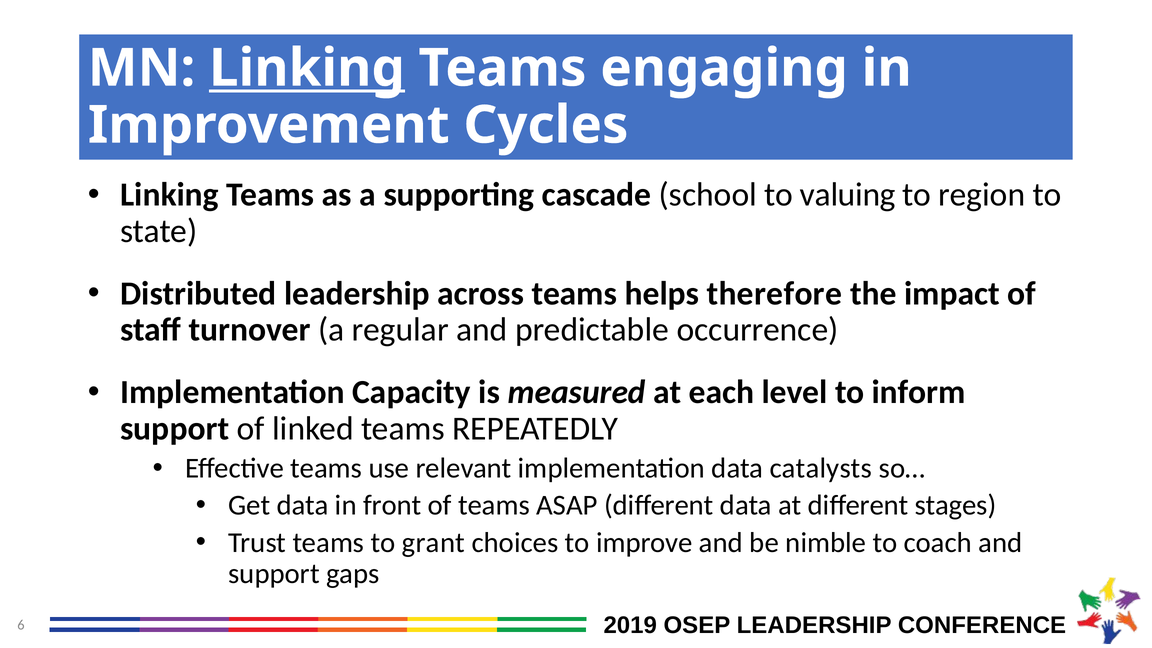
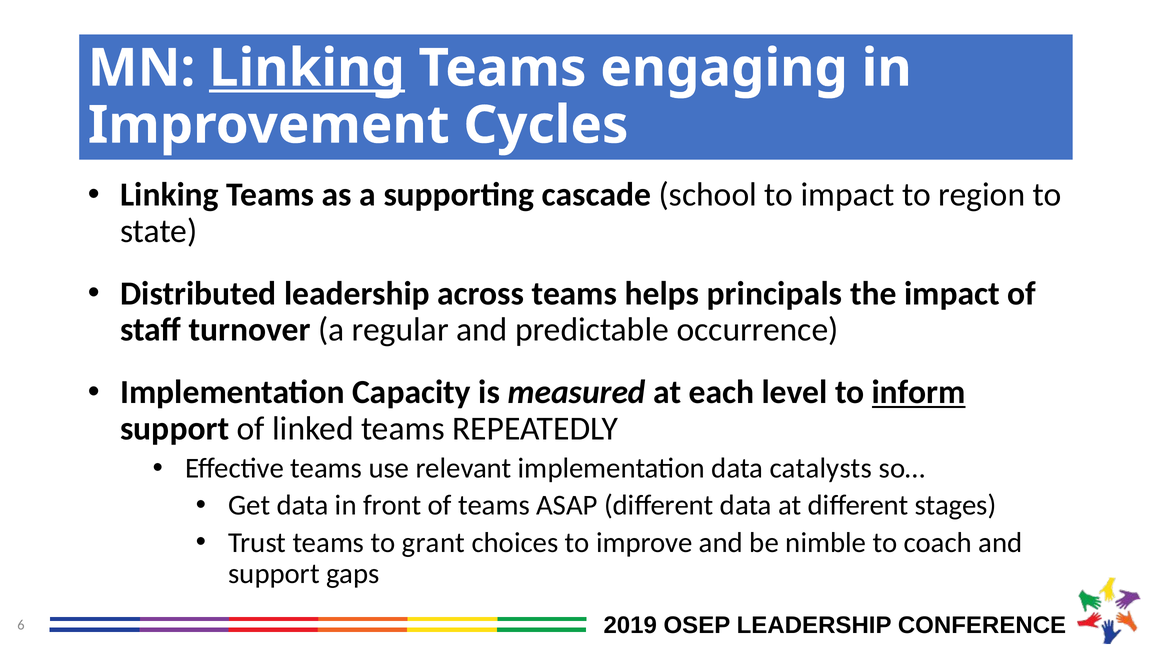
to valuing: valuing -> impact
therefore: therefore -> principals
inform underline: none -> present
